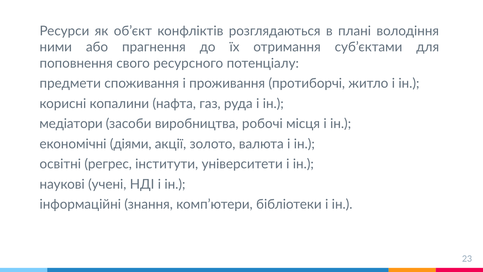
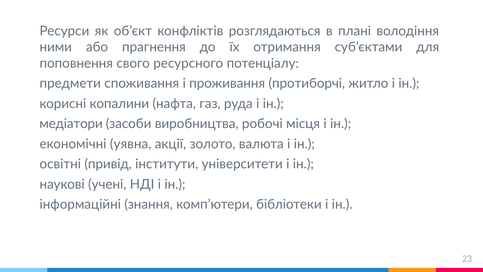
діями: діями -> уявна
регрес: регрес -> привід
